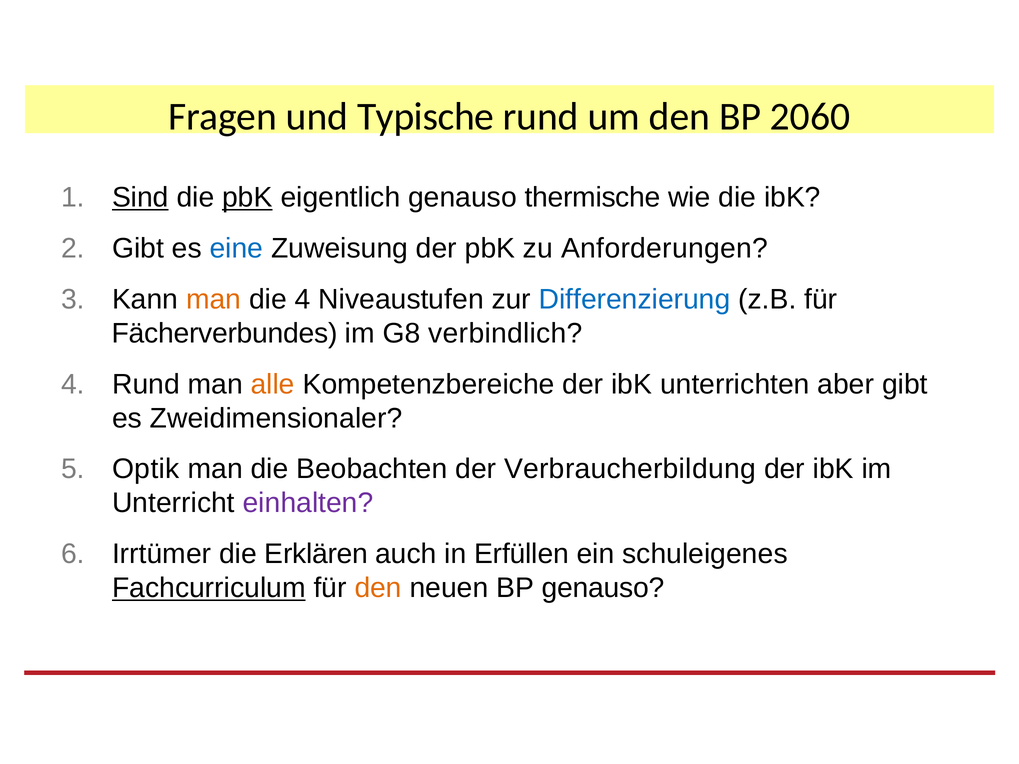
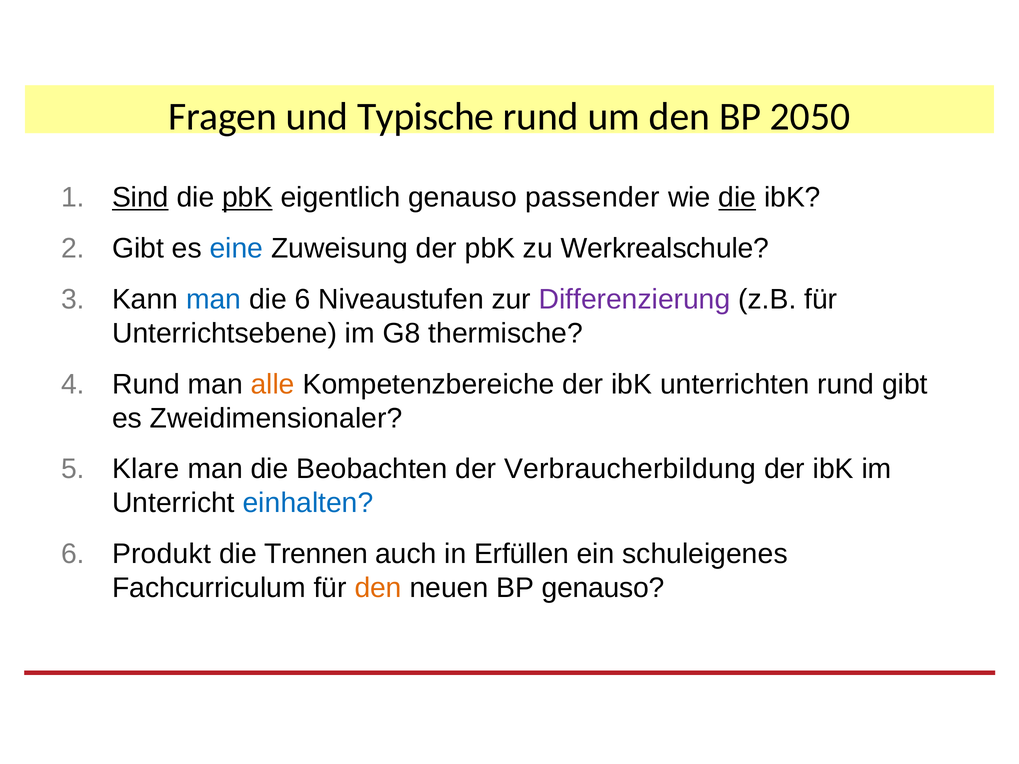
2060: 2060 -> 2050
thermische: thermische -> passender
die at (737, 198) underline: none -> present
Anforderungen: Anforderungen -> Werkrealschule
man at (214, 299) colour: orange -> blue
die 4: 4 -> 6
Differenzierung colour: blue -> purple
Fächerverbundes: Fächerverbundes -> Unterrichtsebene
verbindlich: verbindlich -> thermische
unterrichten aber: aber -> rund
Optik: Optik -> Klare
einhalten colour: purple -> blue
Irrtümer: Irrtümer -> Produkt
Erklären: Erklären -> Trennen
Fachcurriculum underline: present -> none
